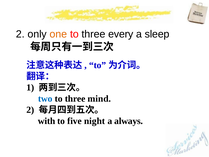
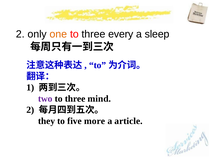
two colour: blue -> purple
with: with -> they
night: night -> more
always: always -> article
